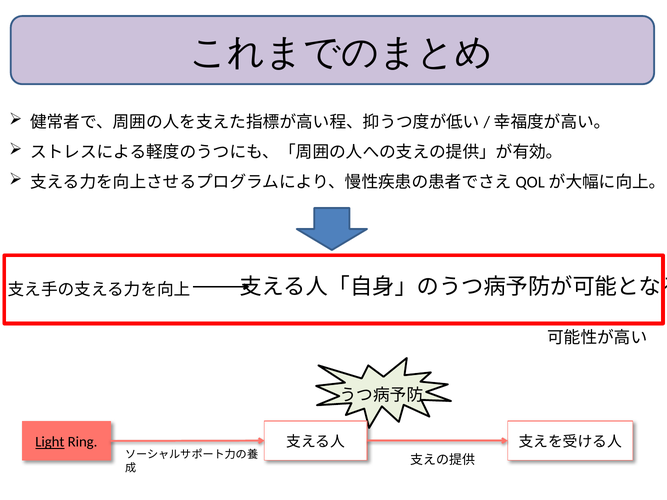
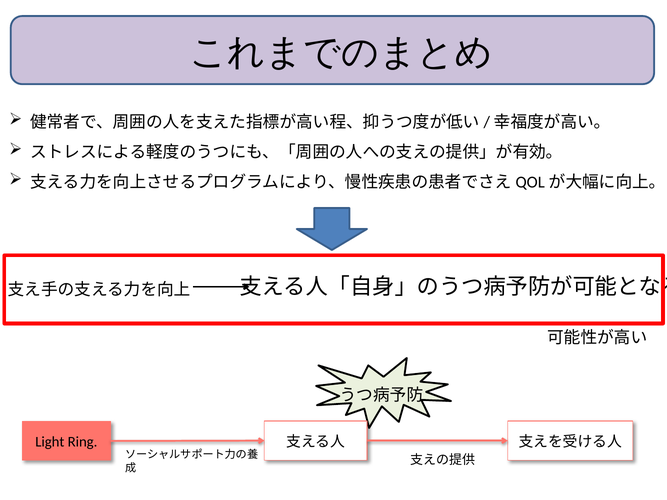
Light underline: present -> none
